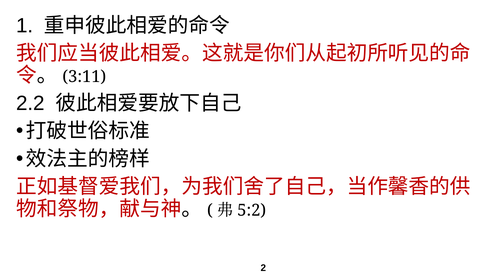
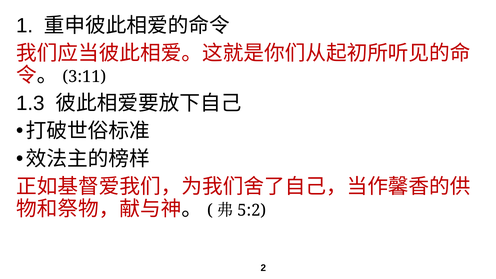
2.2: 2.2 -> 1.3
